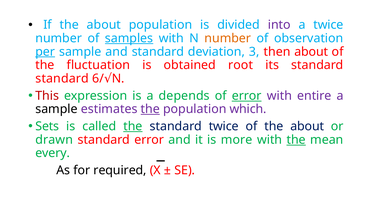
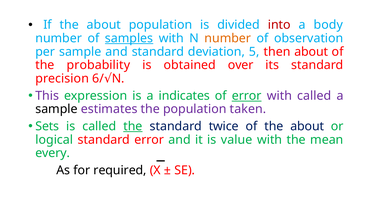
into colour: purple -> red
a twice: twice -> body
per underline: present -> none
3: 3 -> 5
fluctuation: fluctuation -> probability
root: root -> over
standard at (62, 79): standard -> precision
This colour: red -> purple
depends: depends -> indicates
with entire: entire -> called
the at (150, 109) underline: present -> none
which: which -> taken
drawn: drawn -> logical
more: more -> value
the at (296, 140) underline: present -> none
